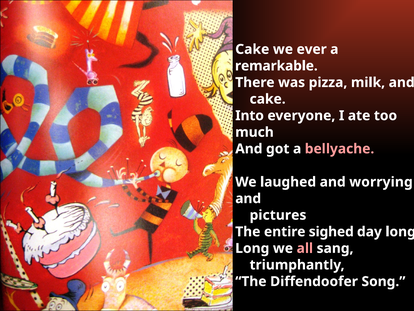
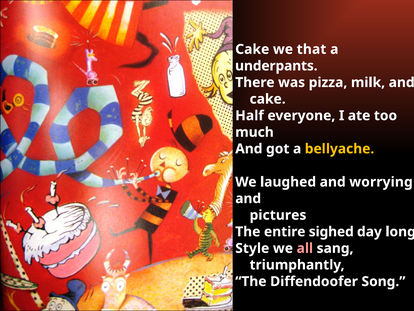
ever: ever -> that
remarkable: remarkable -> underpants
Into: Into -> Half
bellyache colour: pink -> yellow
Long at (252, 248): Long -> Style
